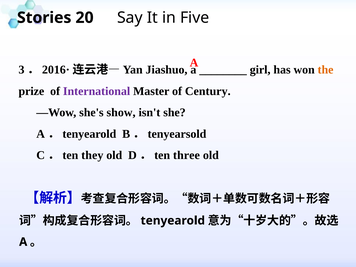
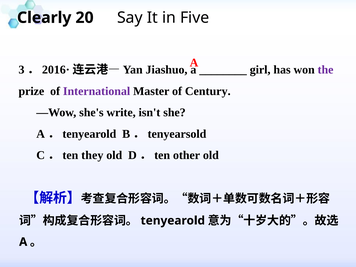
Stories: Stories -> Clearly
the colour: orange -> purple
show: show -> write
three: three -> other
